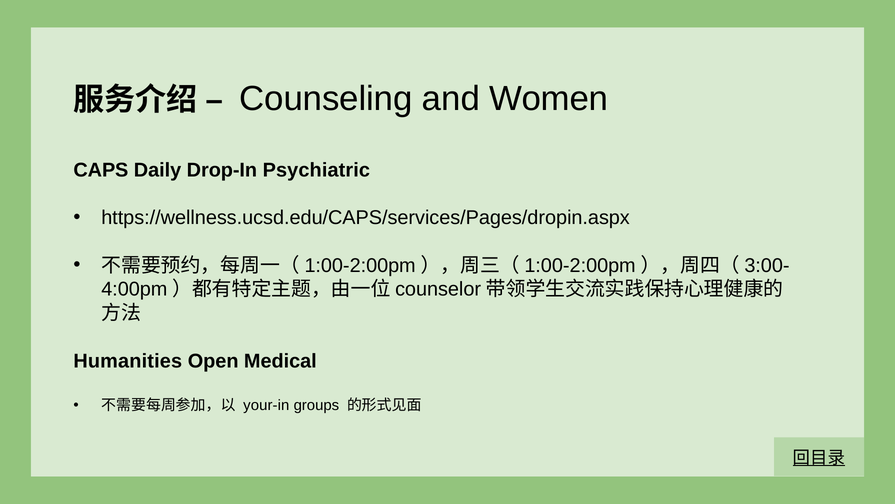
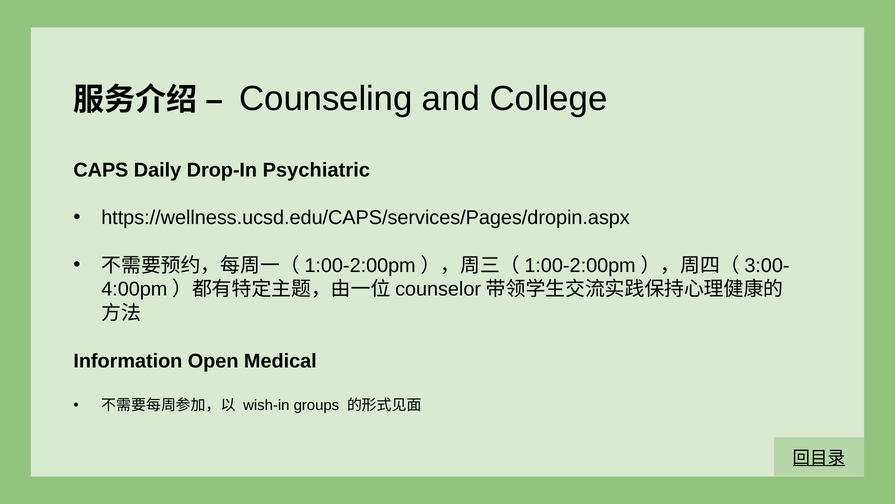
Women: Women -> College
Humanities: Humanities -> Information
your-in: your-in -> wish-in
